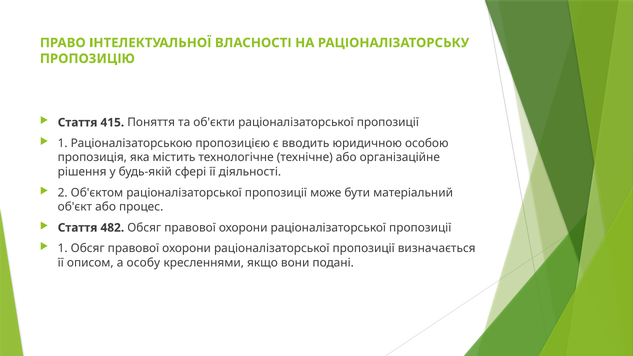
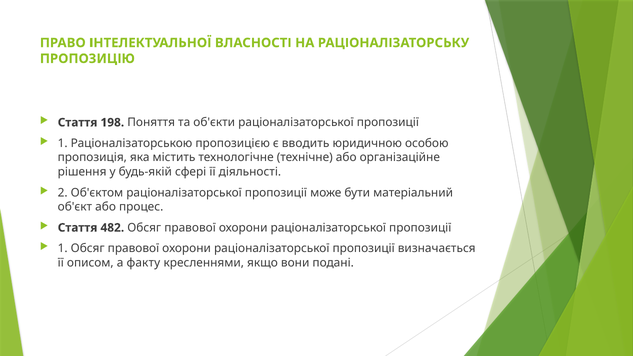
415: 415 -> 198
особу: особу -> факту
